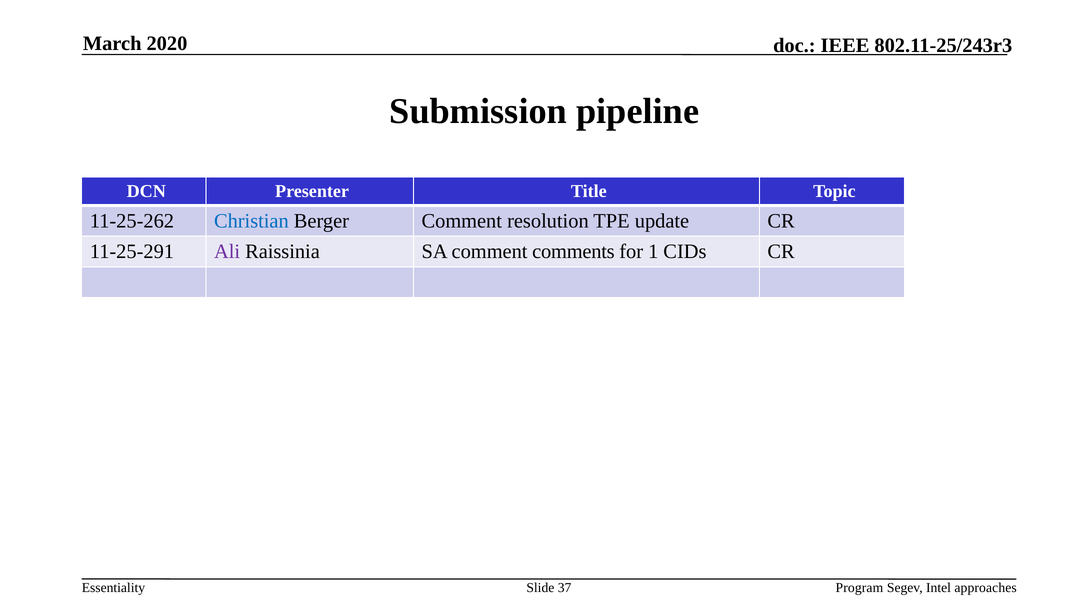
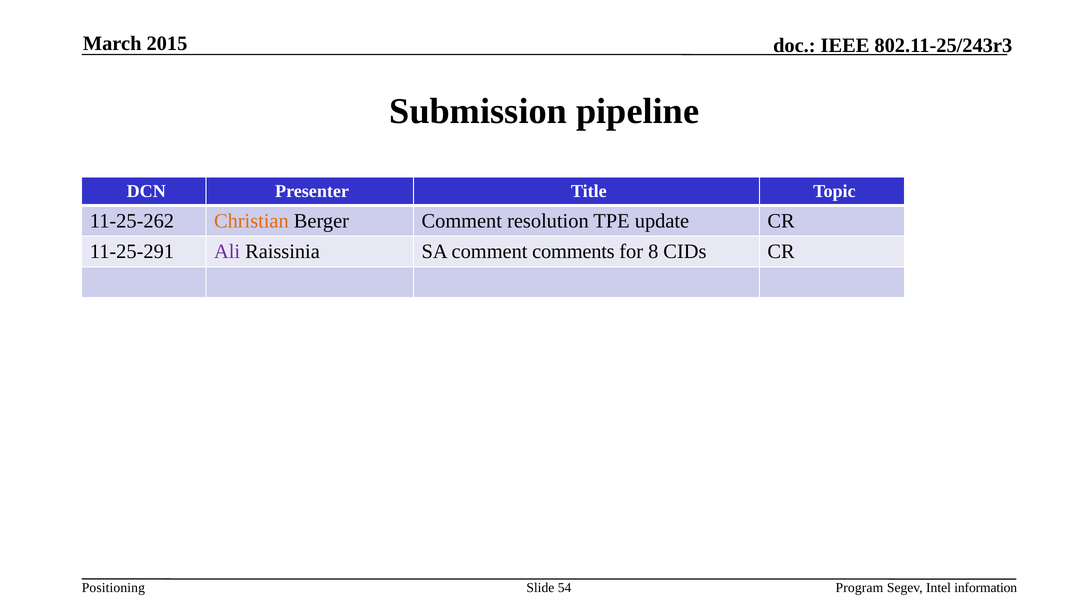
2020: 2020 -> 2015
Christian colour: blue -> orange
1: 1 -> 8
Essentiality: Essentiality -> Positioning
37: 37 -> 54
approaches: approaches -> information
